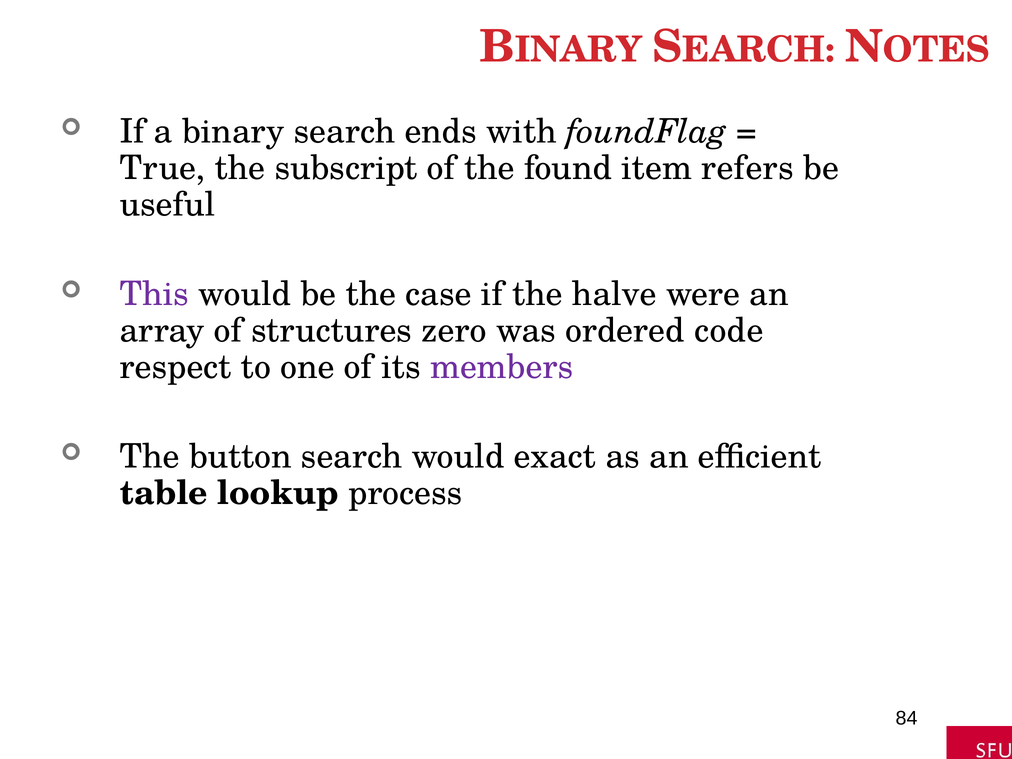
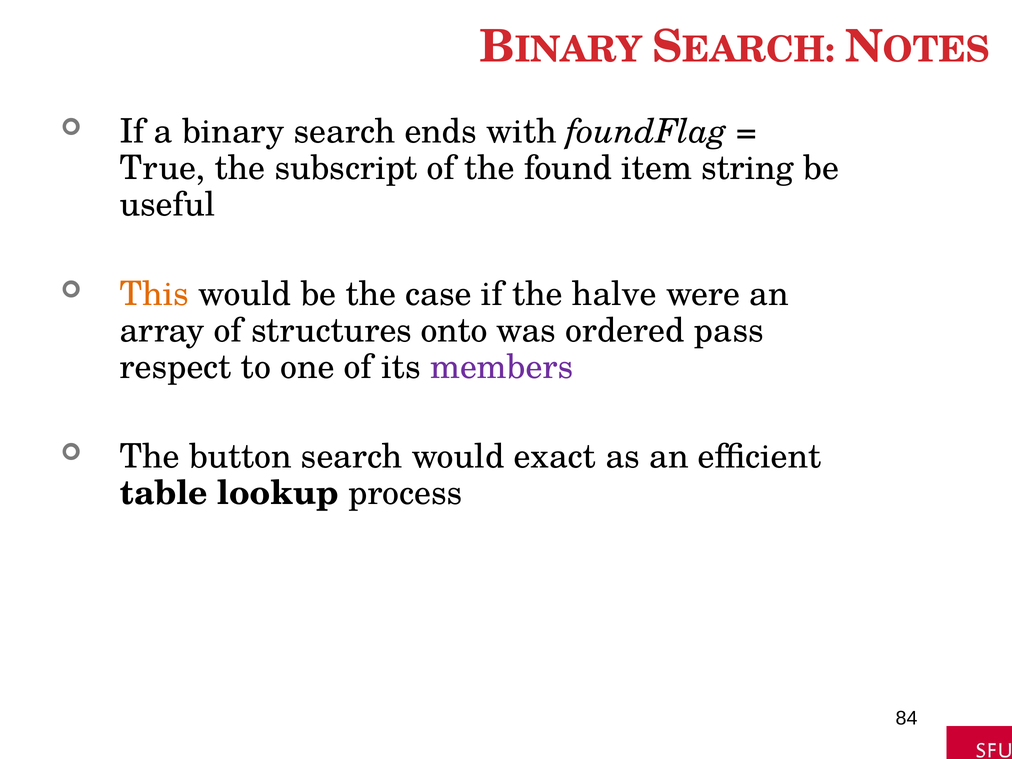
refers: refers -> string
This colour: purple -> orange
zero: zero -> onto
code: code -> pass
